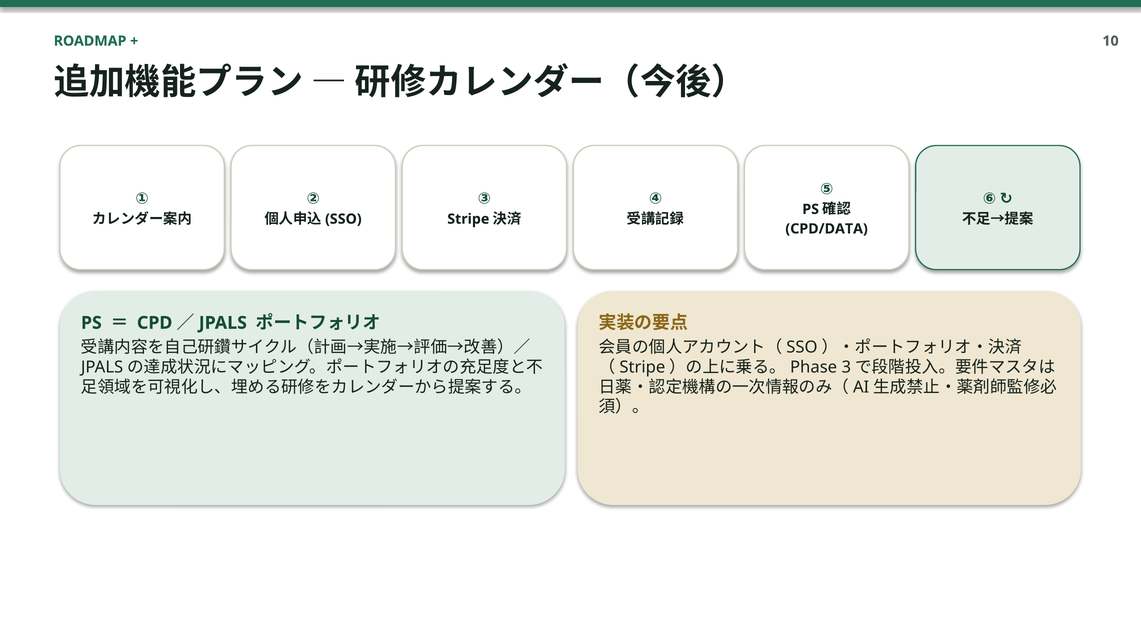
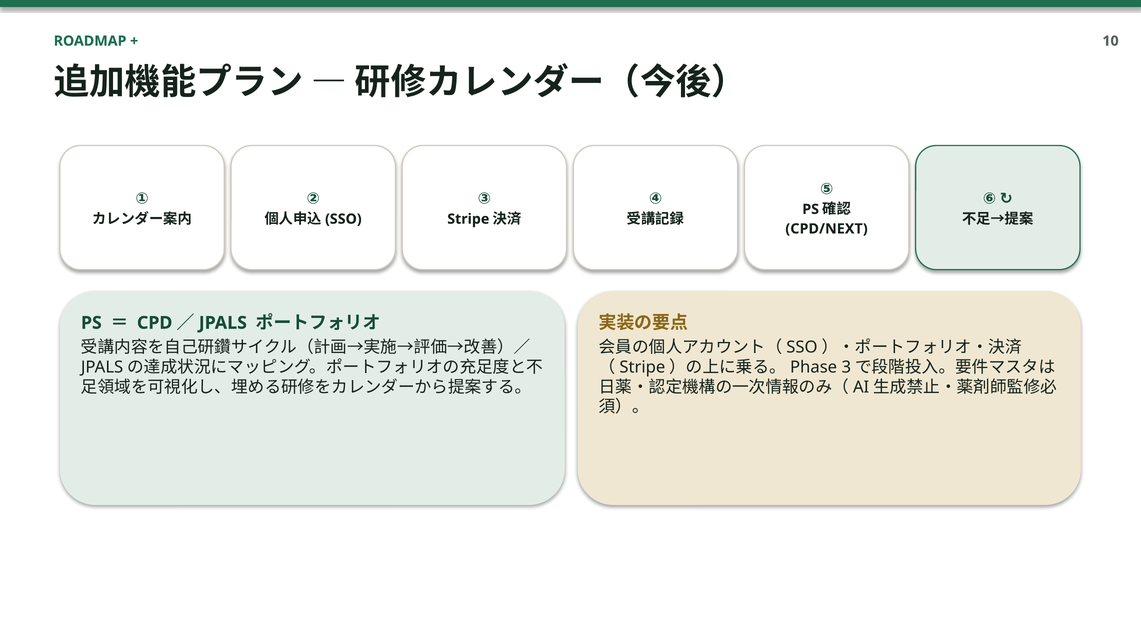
CPD/DATA: CPD/DATA -> CPD/NEXT
